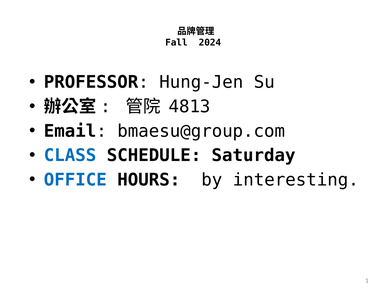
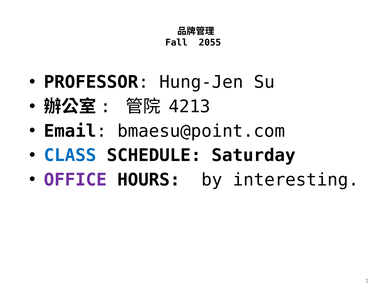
2024: 2024 -> 2055
4813: 4813 -> 4213
bmaesu@group.com: bmaesu@group.com -> bmaesu@point.com
OFFICE colour: blue -> purple
